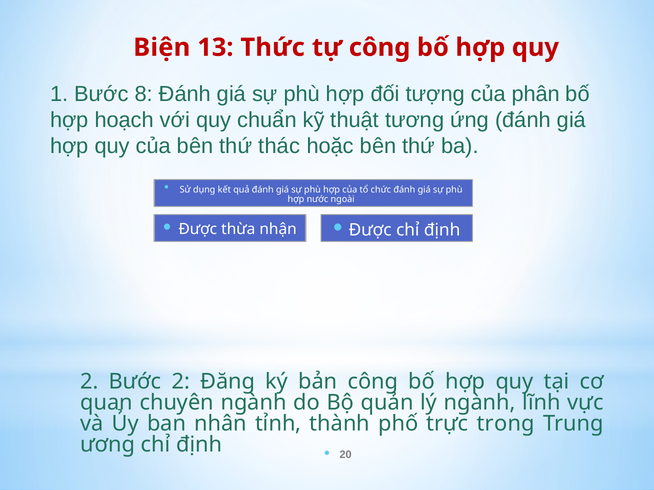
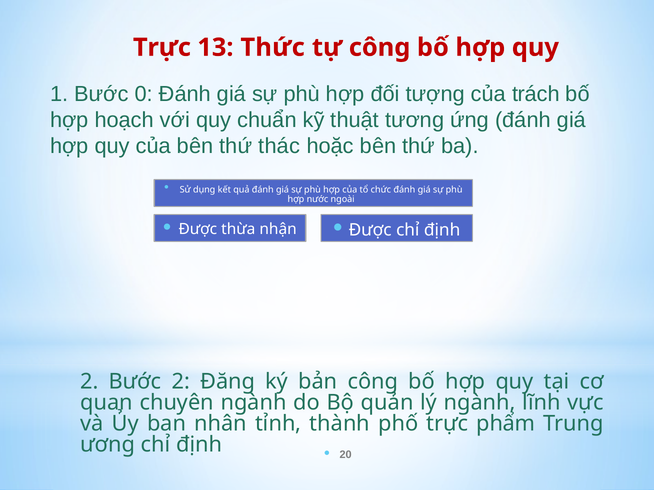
Biện at (162, 48): Biện -> Trực
8: 8 -> 0
phân: phân -> trách
trong: trong -> phẩm
